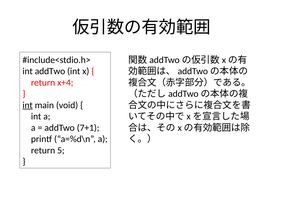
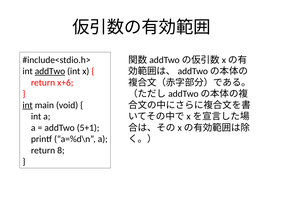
addTwo at (50, 71) underline: none -> present
x+4: x+4 -> x+6
7+1: 7+1 -> 5+1
5: 5 -> 8
